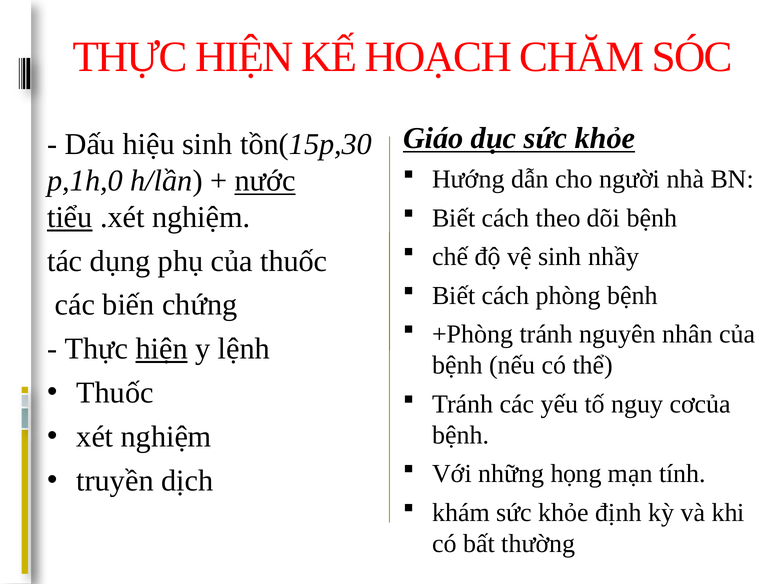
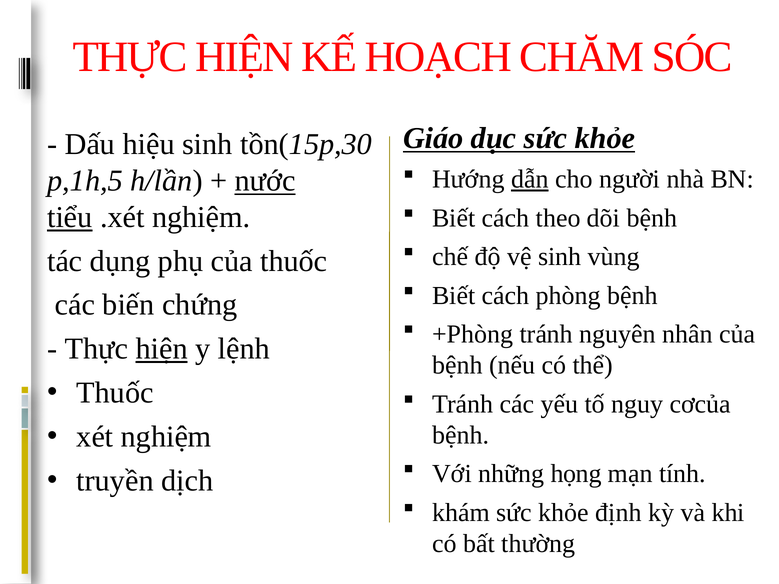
dẫn underline: none -> present
p,1h,0: p,1h,0 -> p,1h,5
nhầy: nhầy -> vùng
